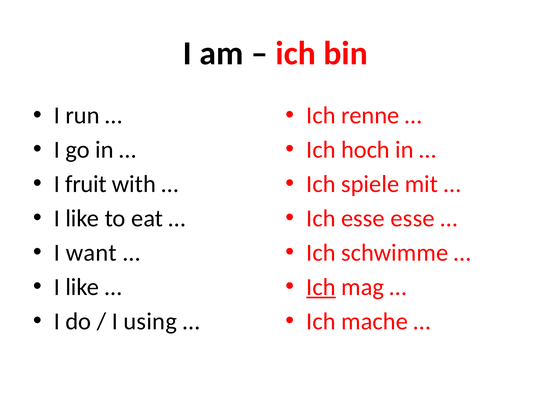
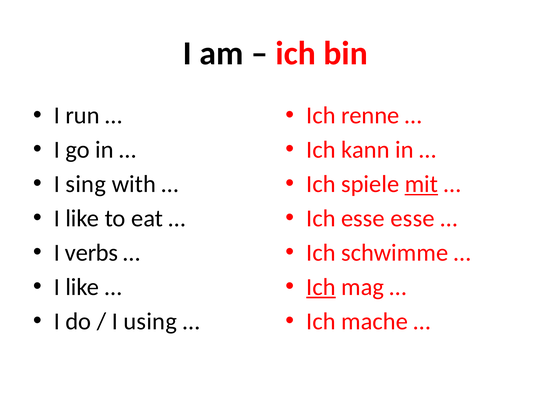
hoch: hoch -> kann
fruit: fruit -> sing
mit underline: none -> present
want: want -> verbs
